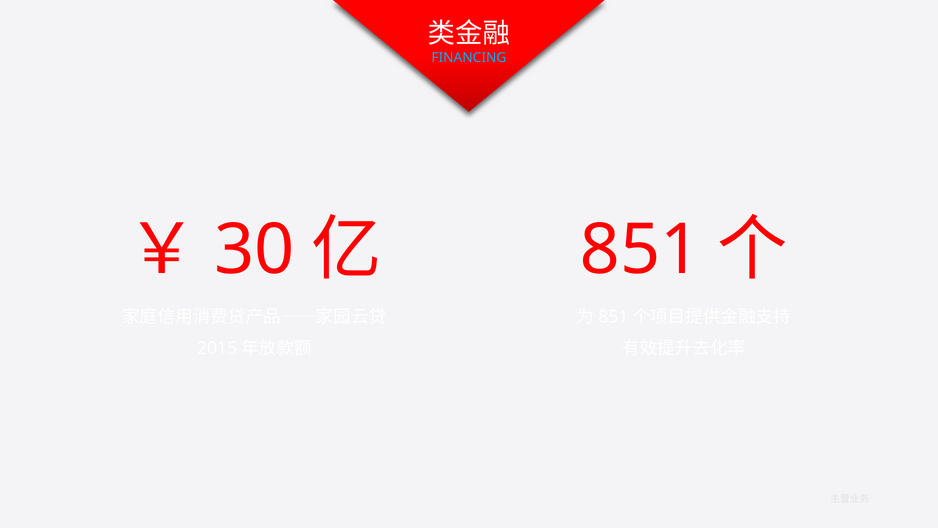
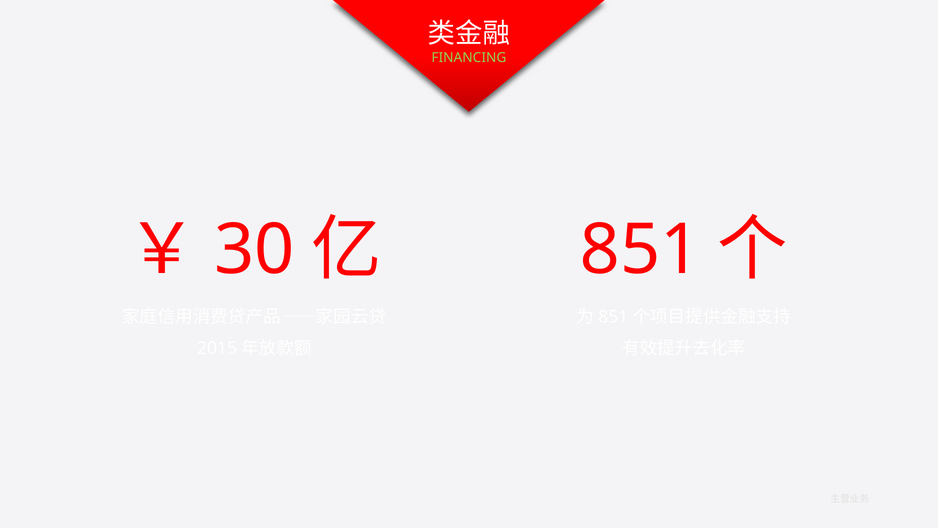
FINANCING colour: light blue -> light green
